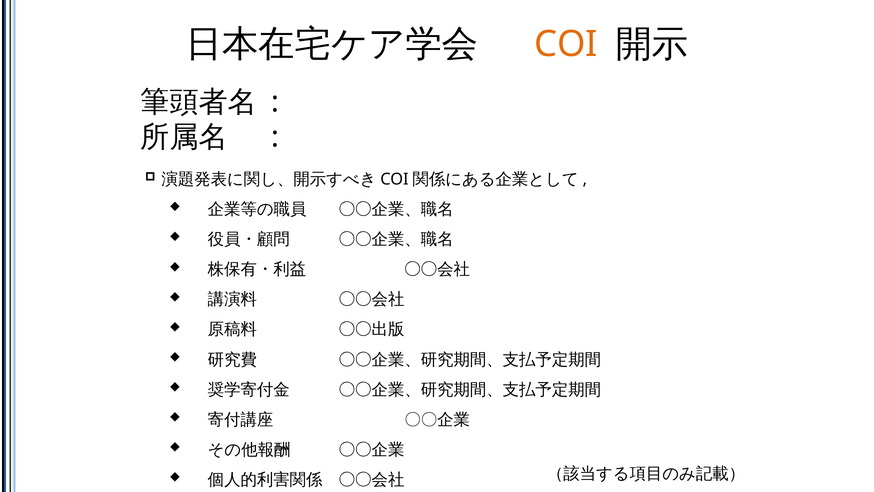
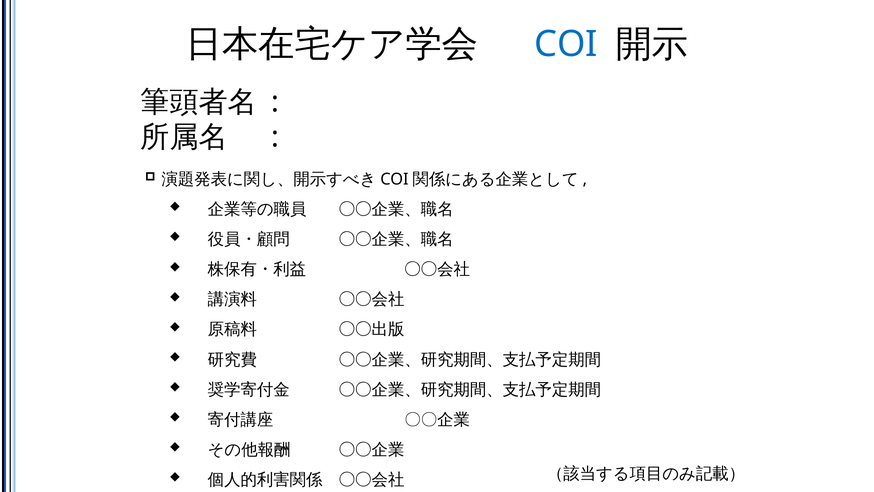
COI colour: orange -> blue
